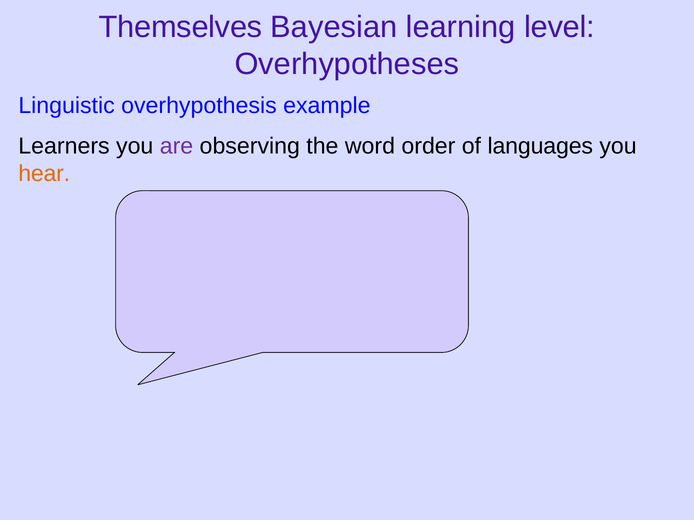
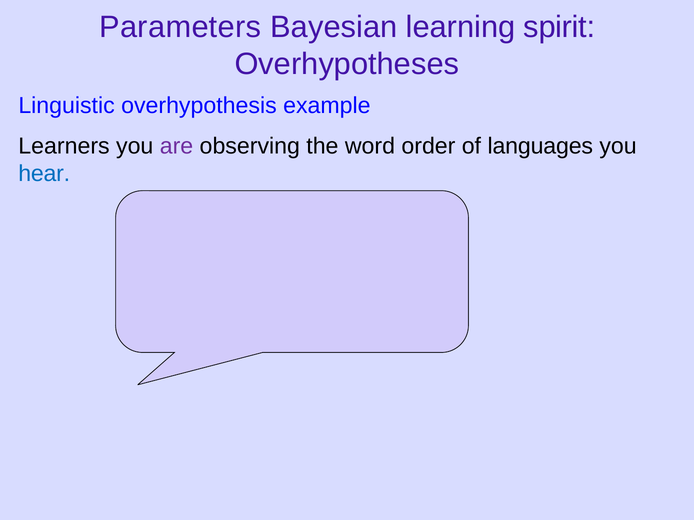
Themselves: Themselves -> Parameters
level: level -> spirit
hear colour: orange -> blue
